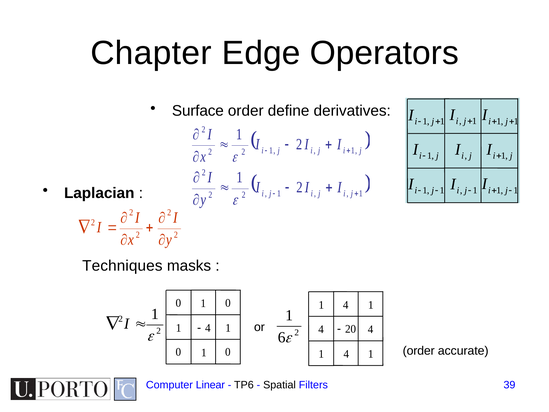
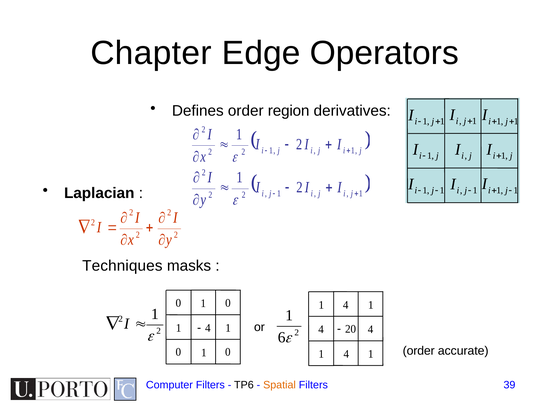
Surface: Surface -> Defines
define: define -> region
Computer Linear: Linear -> Filters
Spatial colour: black -> orange
